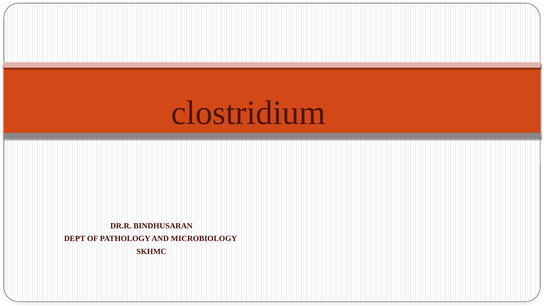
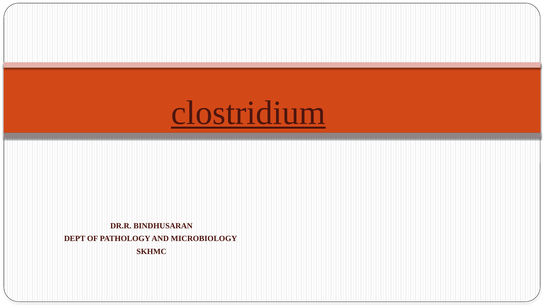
clostridium underline: none -> present
